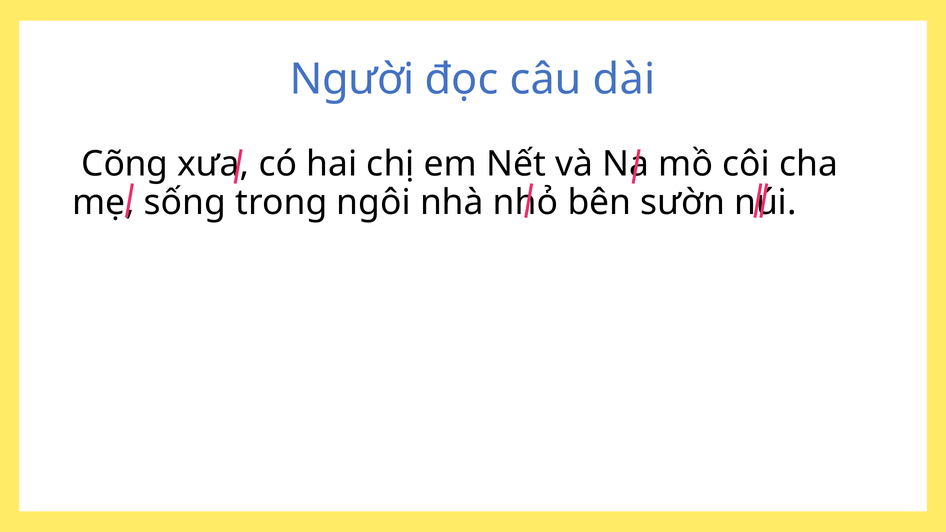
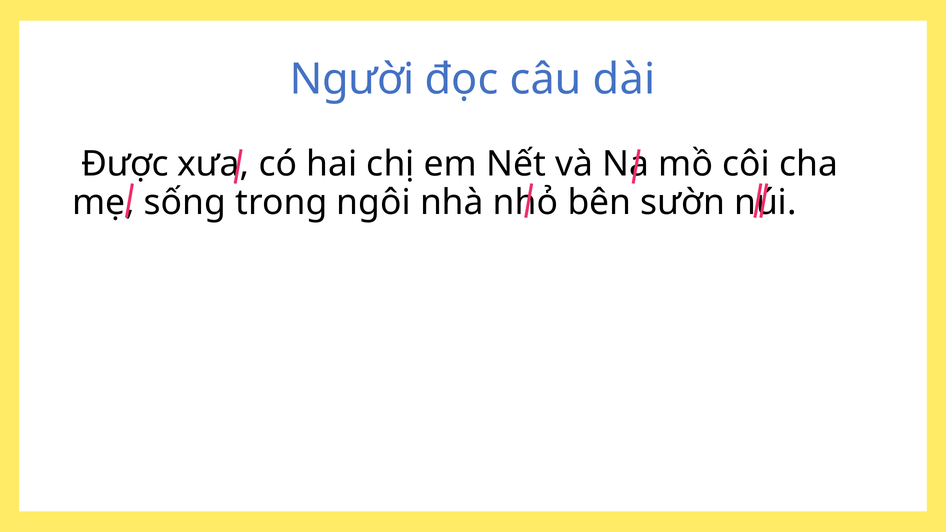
Cõng: Cõng -> Được
